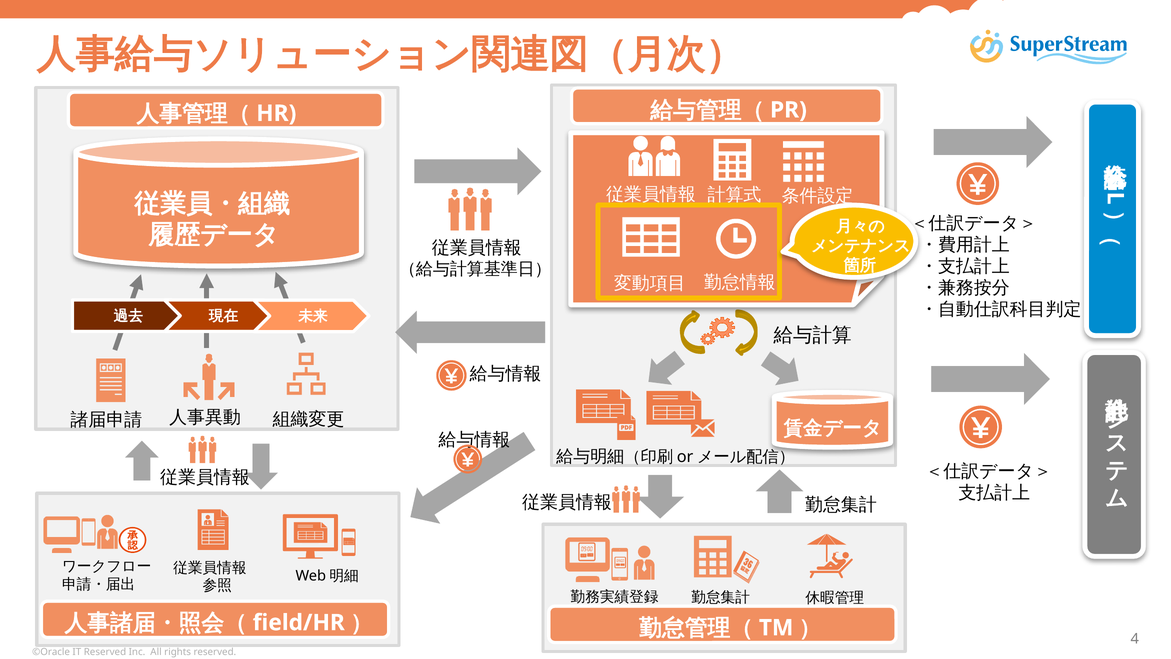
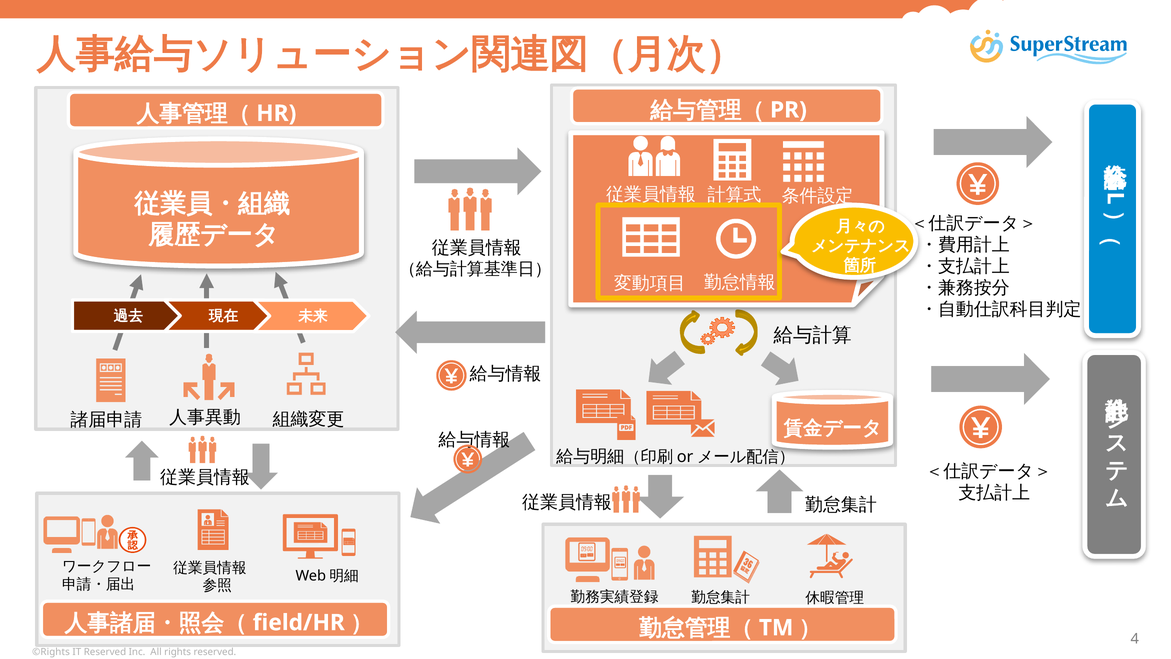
©Oracle: ©Oracle -> ©Rights
